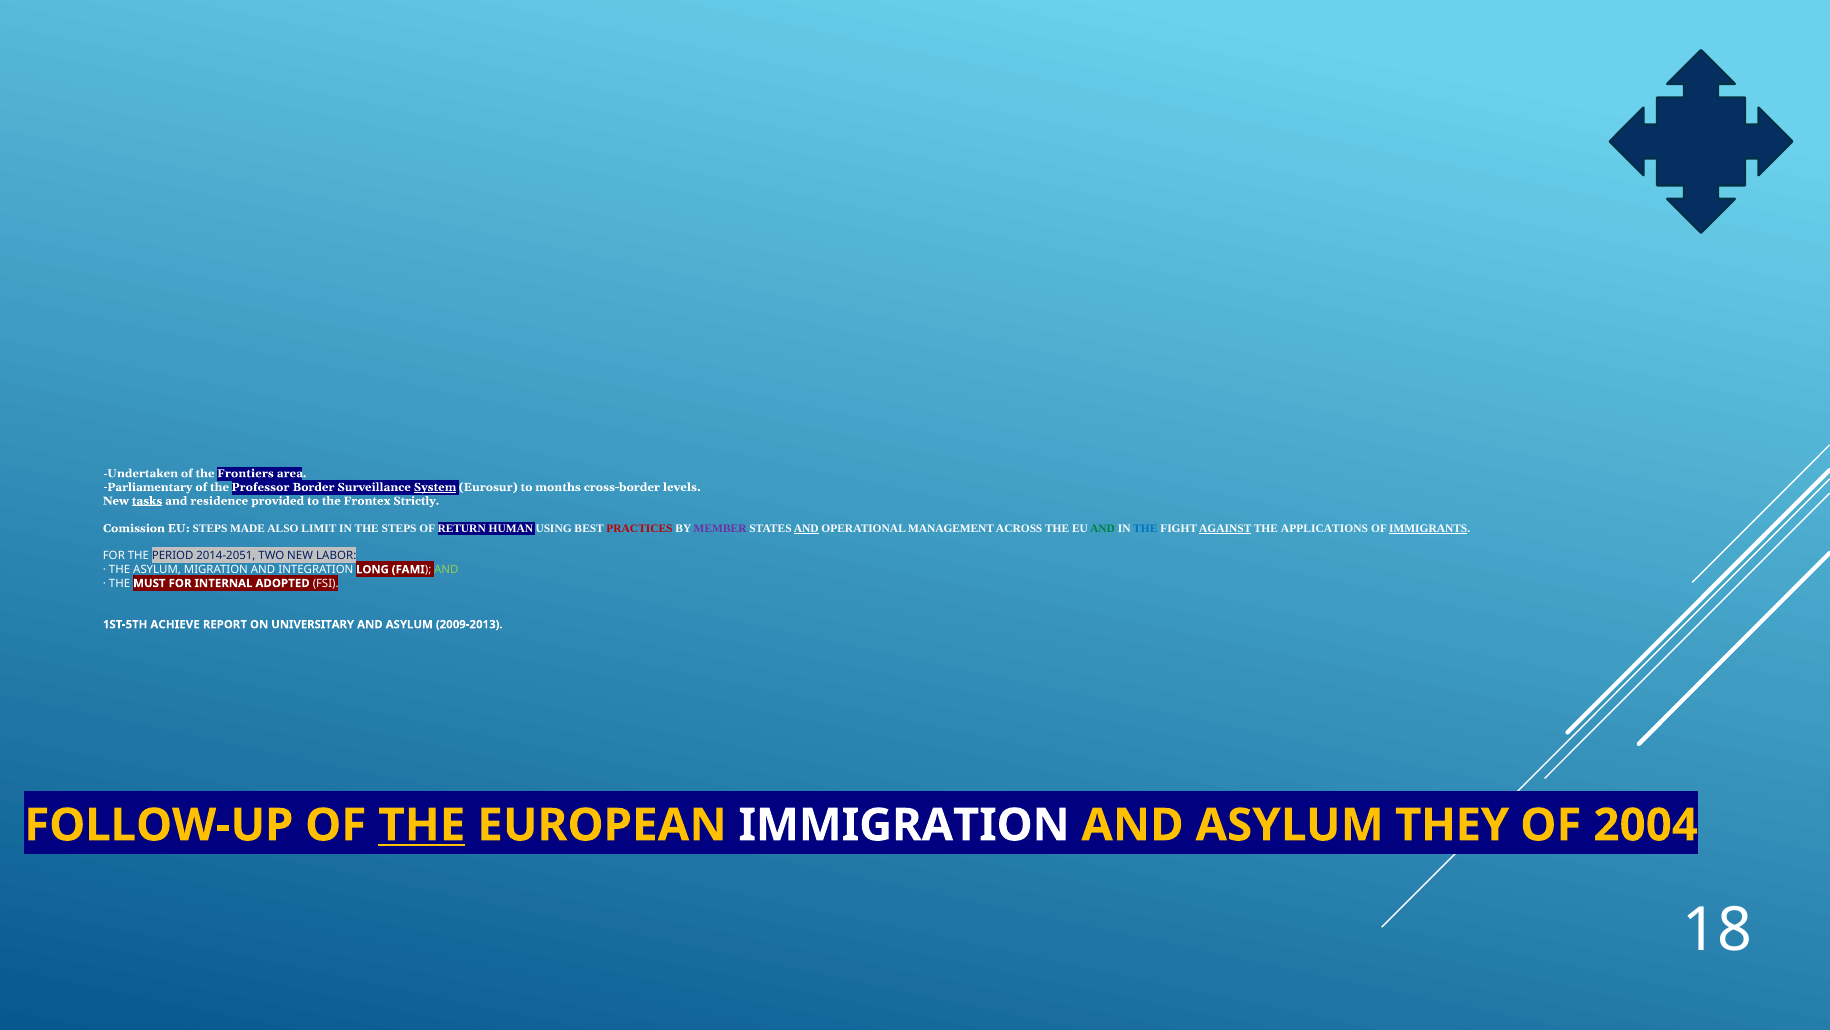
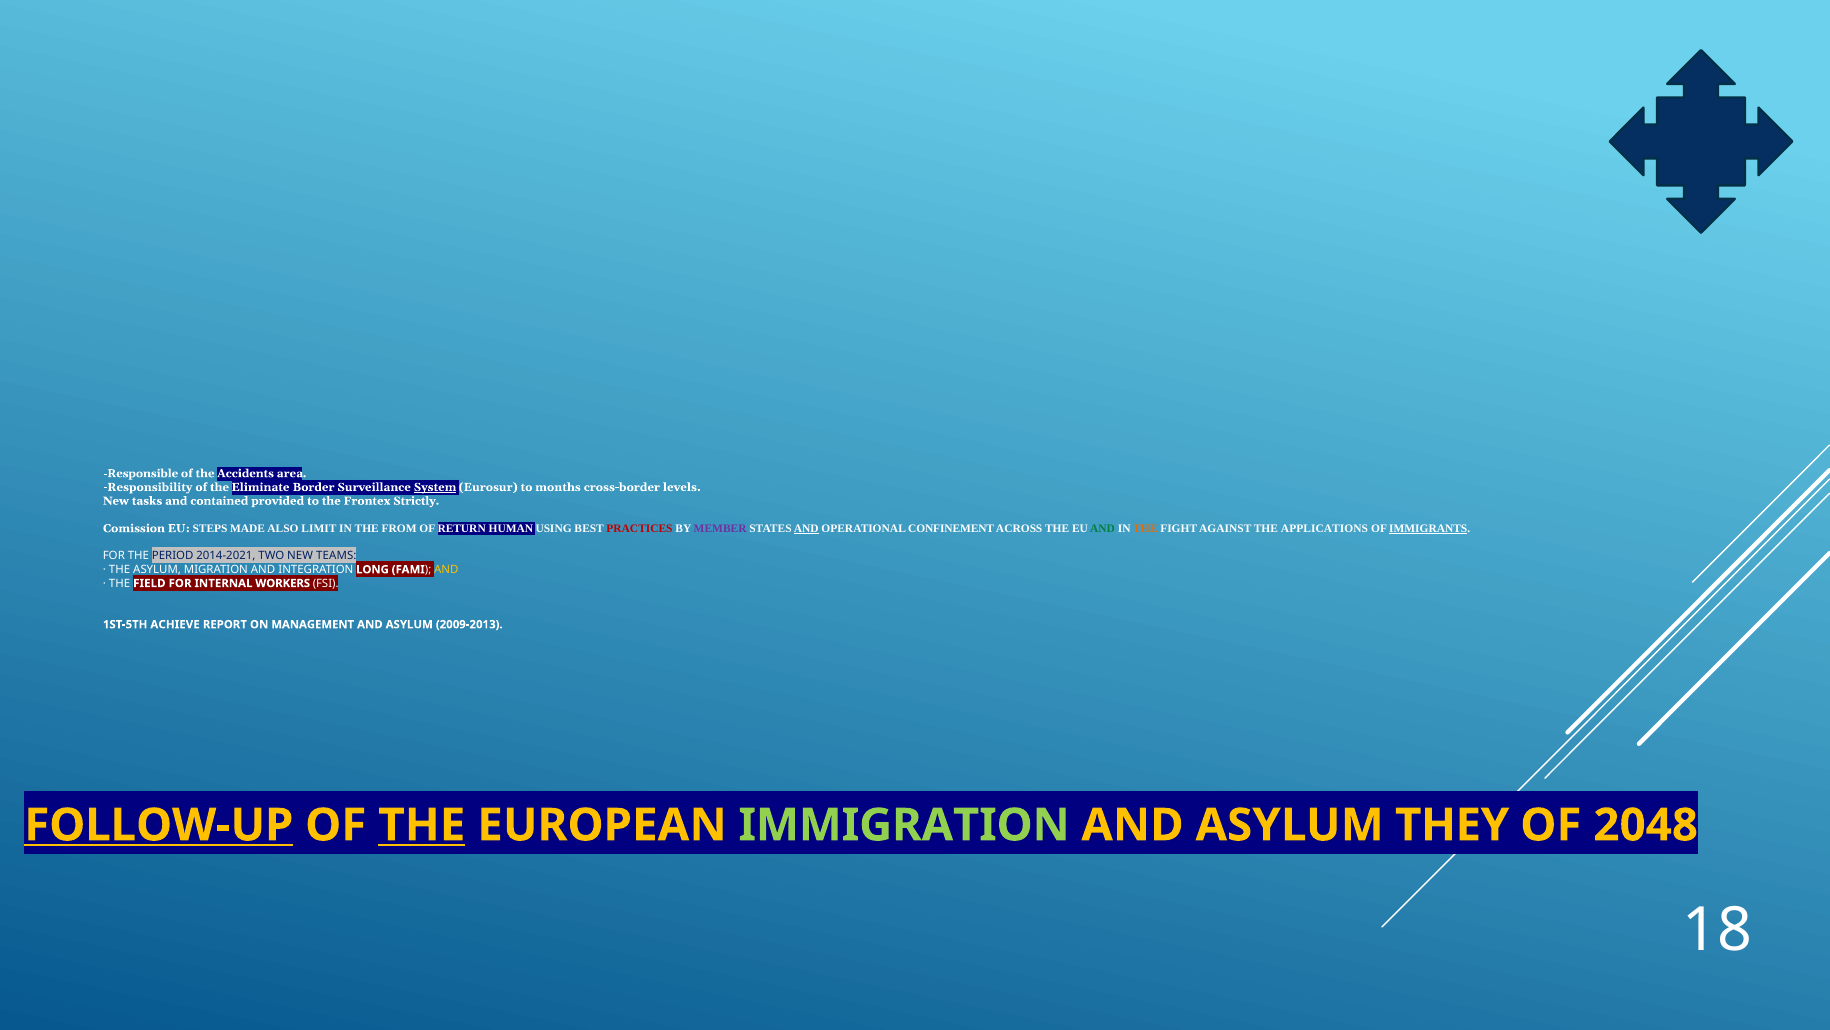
Undertaken: Undertaken -> Responsible
Frontiers: Frontiers -> Accidents
Parliamentary: Parliamentary -> Responsibility
Professor: Professor -> Eliminate
tasks underline: present -> none
residence: residence -> contained
THE STEPS: STEPS -> FROM
MANAGEMENT: MANAGEMENT -> CONFINEMENT
THE at (1145, 528) colour: blue -> orange
AGAINST underline: present -> none
2014-2051: 2014-2051 -> 2014-2021
LABOR: LABOR -> TEAMS
AND at (446, 569) colour: light green -> yellow
MUST: MUST -> FIELD
ADOPTED: ADOPTED -> WORKERS
UNIVERSITARY: UNIVERSITARY -> MANAGEMENT
FOLLOW-UP underline: none -> present
IMMIGRATION colour: white -> light green
2004: 2004 -> 2048
